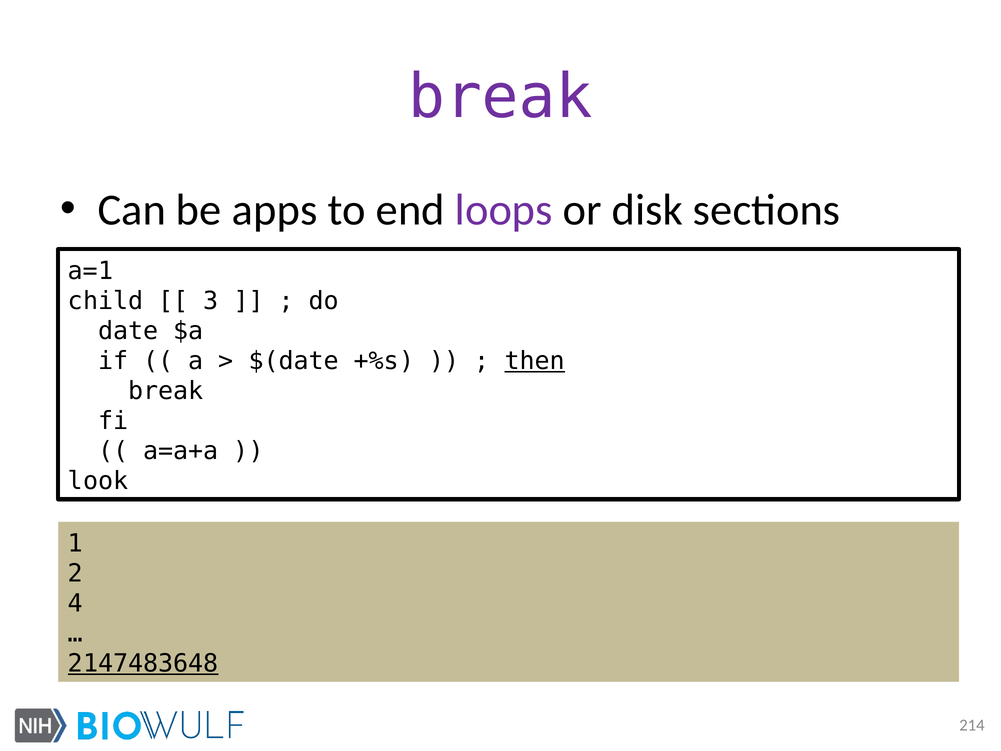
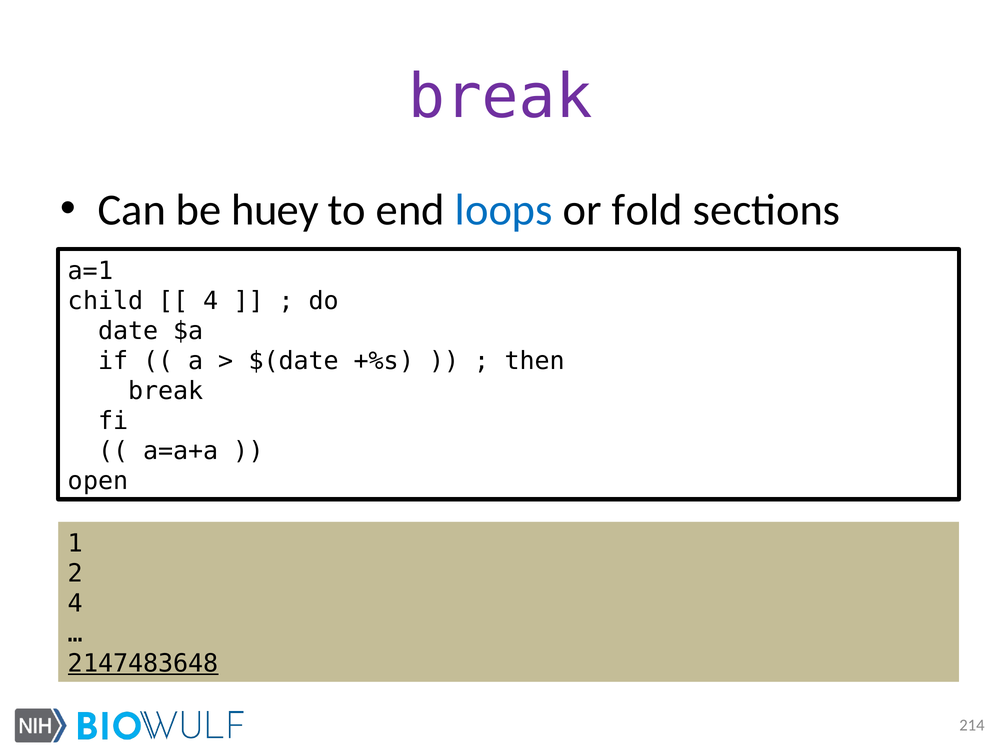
apps: apps -> huey
loops colour: purple -> blue
disk: disk -> fold
3 at (211, 301): 3 -> 4
then underline: present -> none
look: look -> open
